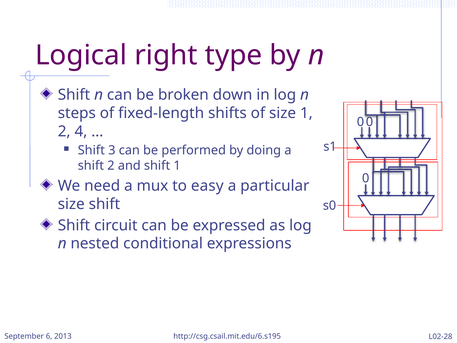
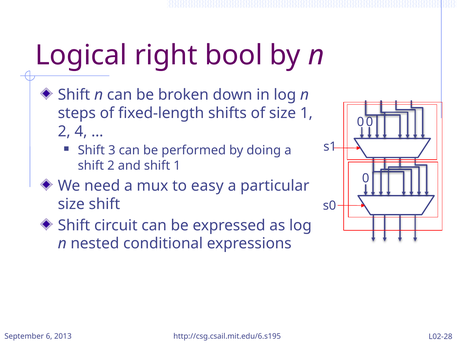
type: type -> bool
